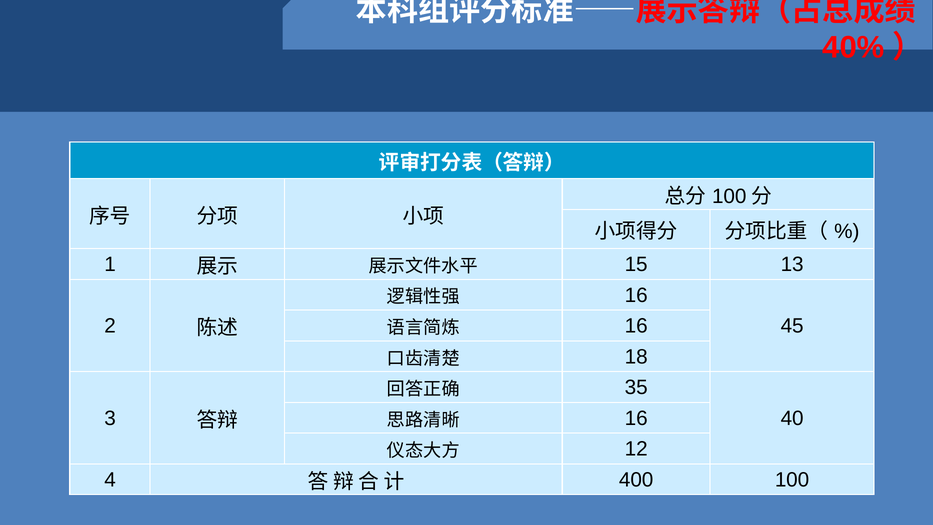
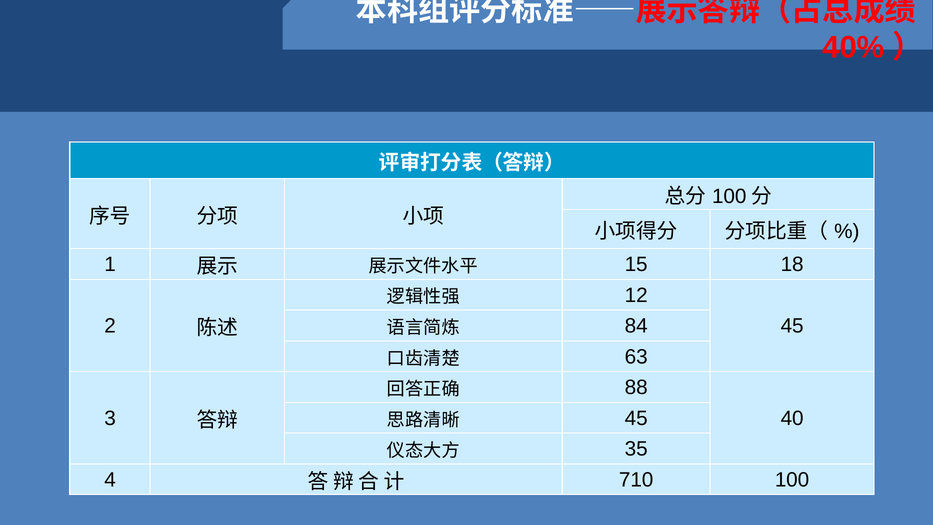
13: 13 -> 18
16 at (636, 295): 16 -> 12
16 at (636, 326): 16 -> 84
18: 18 -> 63
35: 35 -> 88
16 at (636, 418): 16 -> 45
12: 12 -> 35
400: 400 -> 710
